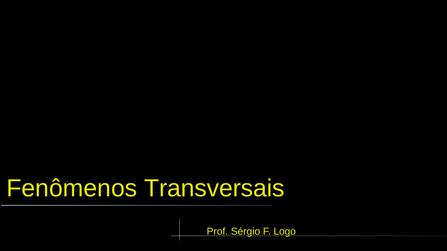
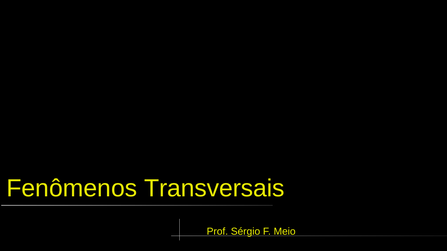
Logo: Logo -> Meio
